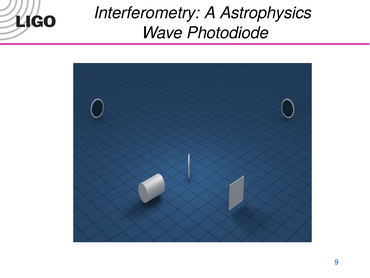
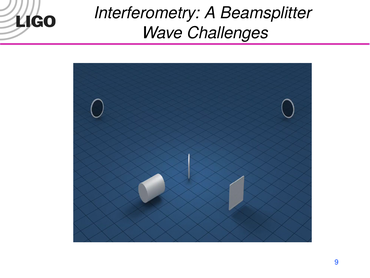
Astrophysics: Astrophysics -> Beamsplitter
Photodiode: Photodiode -> Challenges
